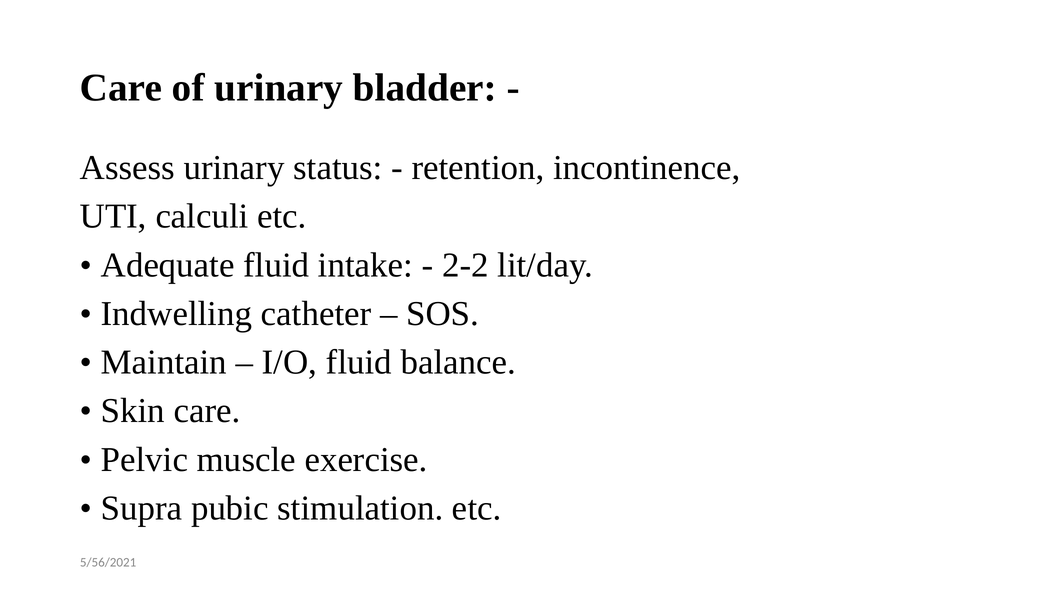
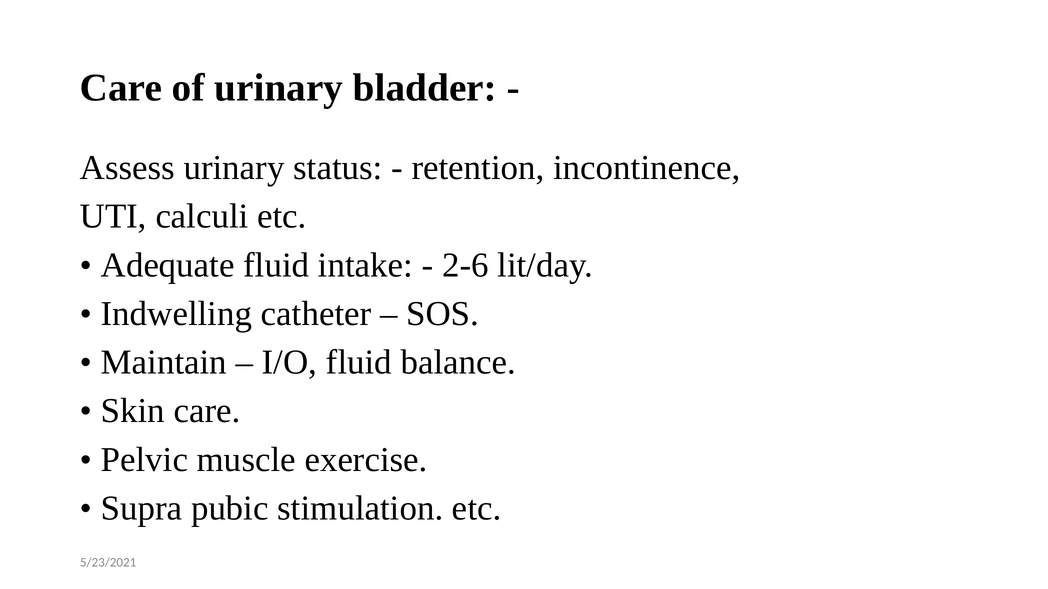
2-2: 2-2 -> 2-6
5/56/2021: 5/56/2021 -> 5/23/2021
